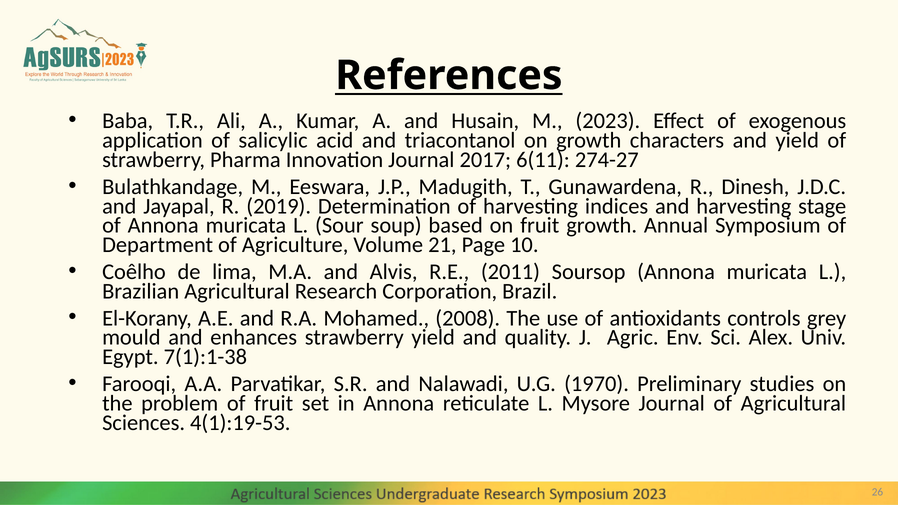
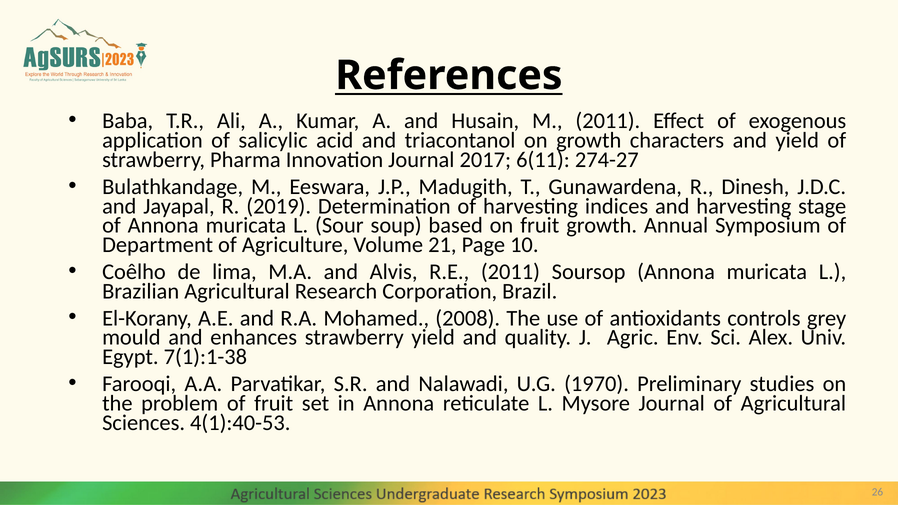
M 2023: 2023 -> 2011
4(1):19-53: 4(1):19-53 -> 4(1):40-53
